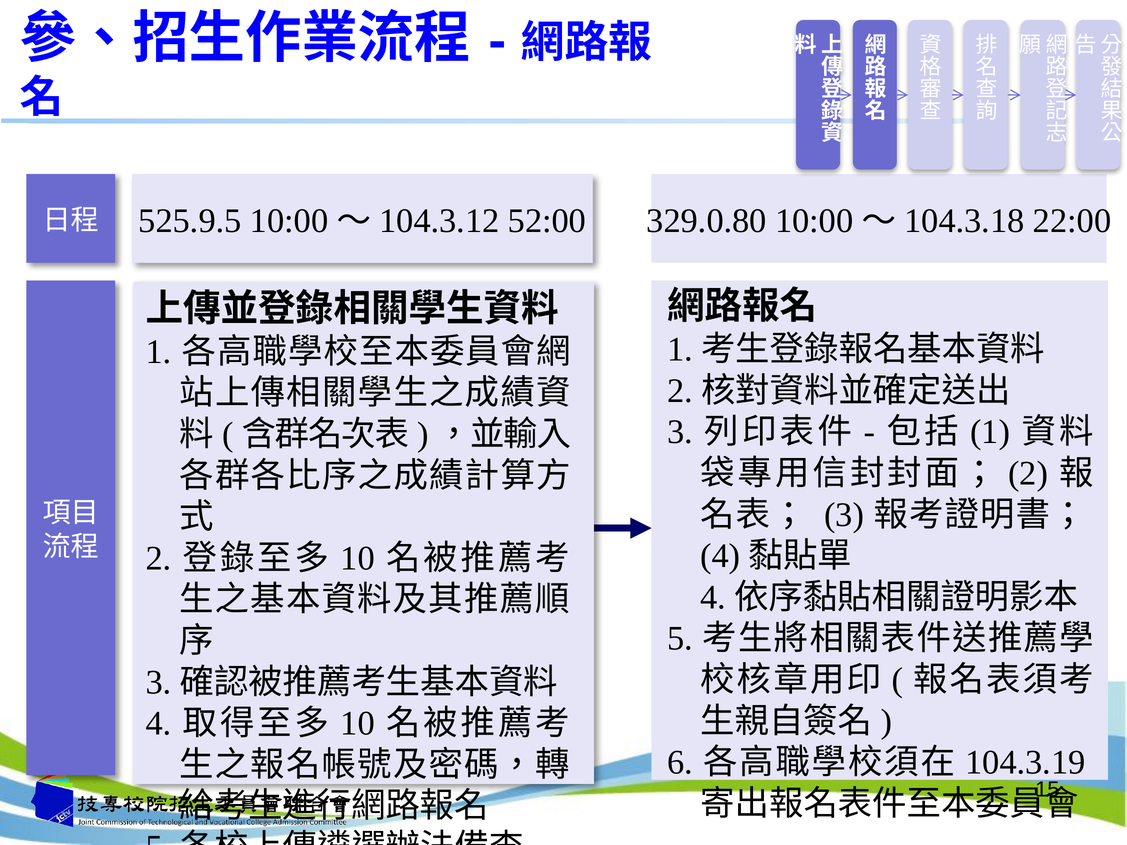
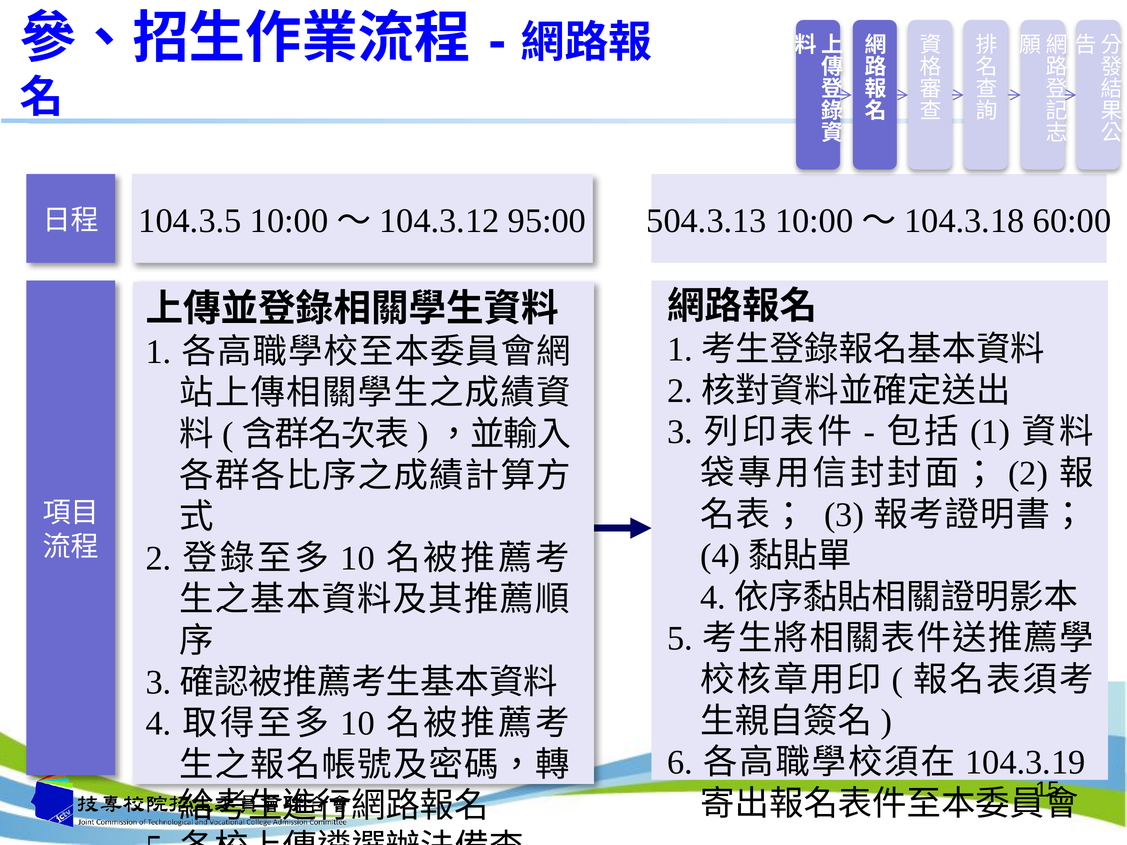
525.9.5: 525.9.5 -> 104.3.5
52:00: 52:00 -> 95:00
329.0.80: 329.0.80 -> 504.3.13
22:00: 22:00 -> 60:00
